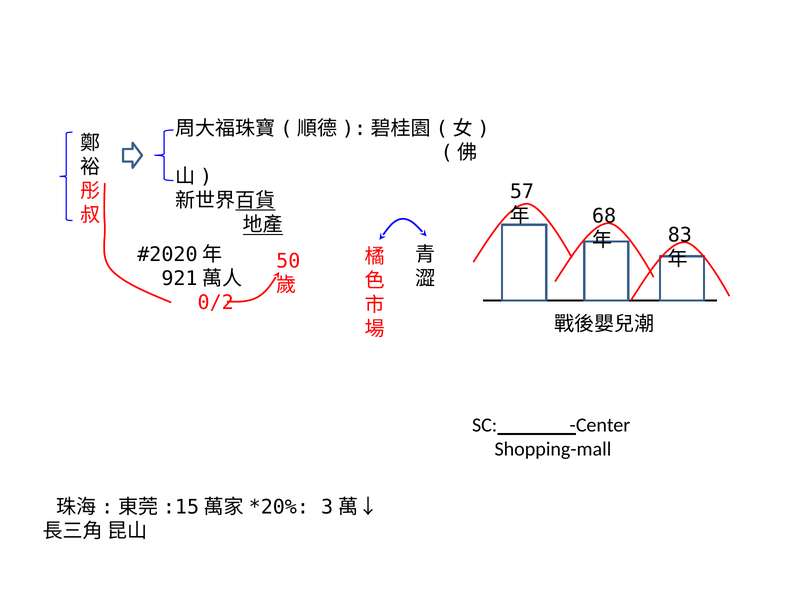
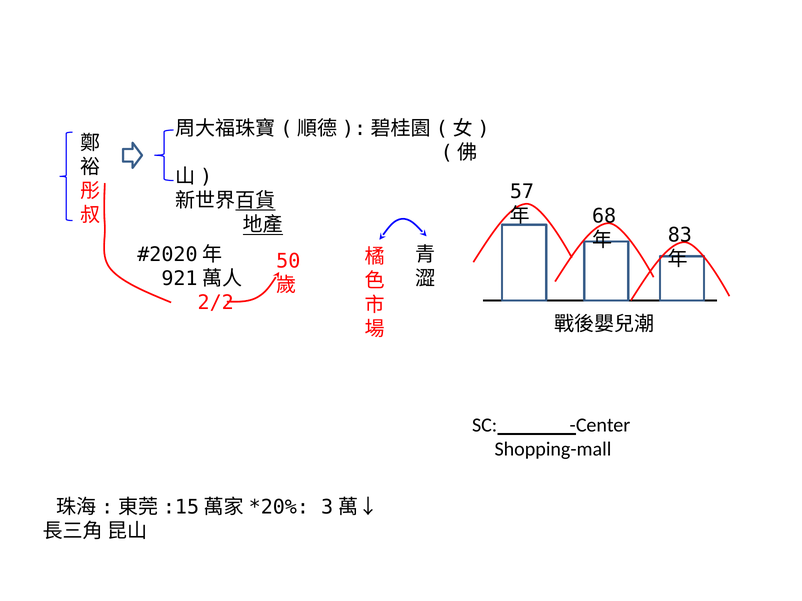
0/2: 0/2 -> 2/2
